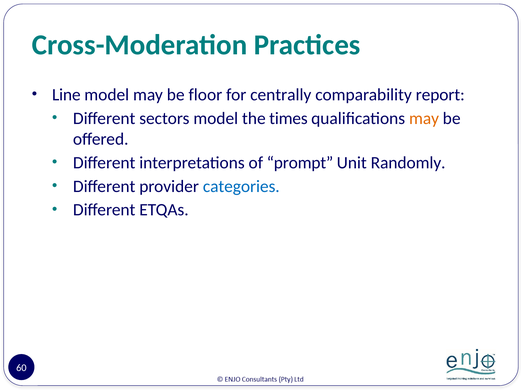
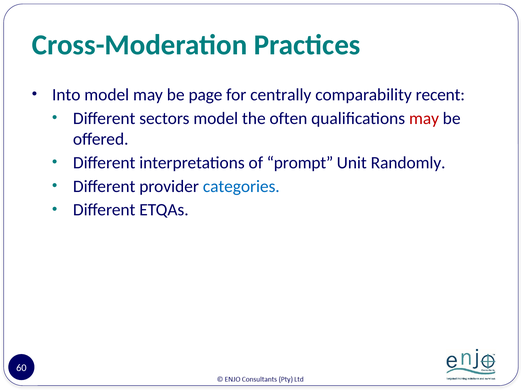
Line: Line -> Into
floor: floor -> page
report: report -> recent
times: times -> often
may at (424, 118) colour: orange -> red
